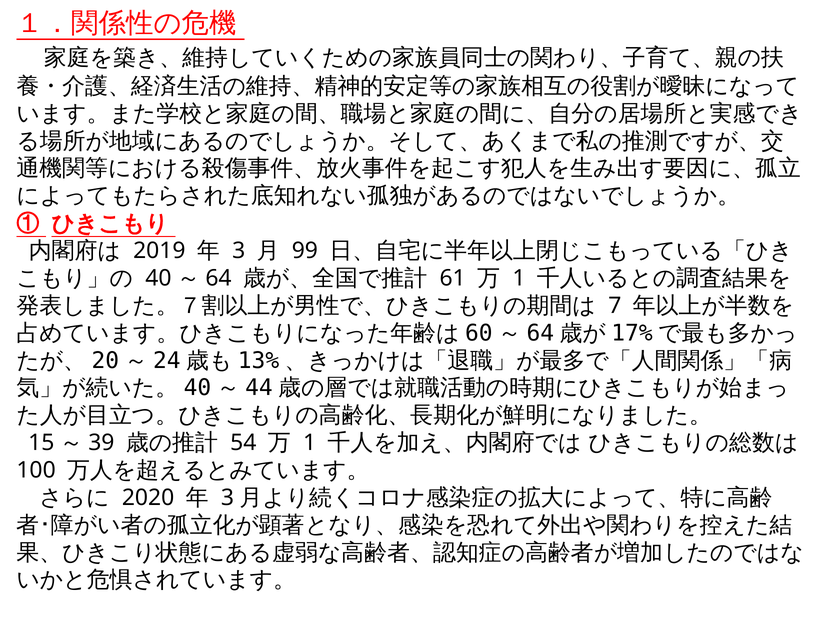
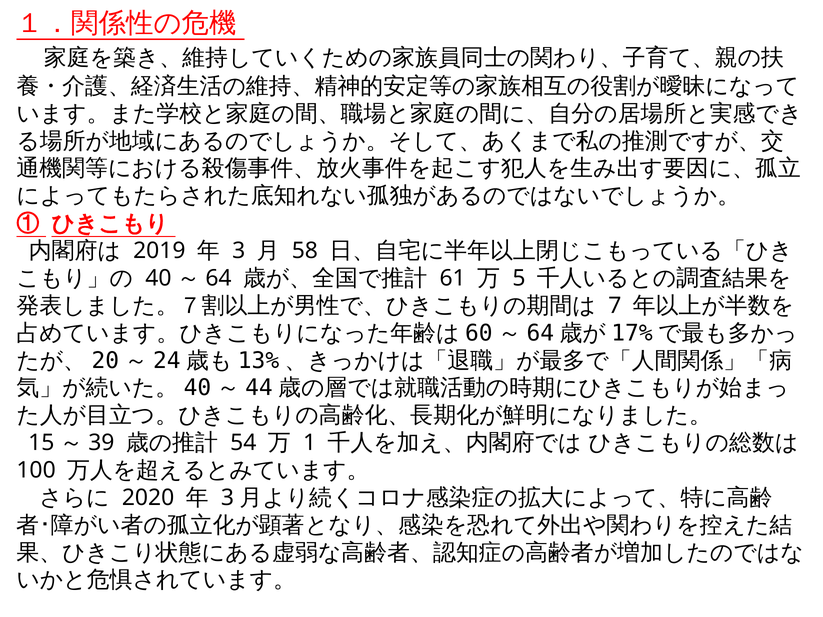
99: 99 -> 58
1 at (519, 278): 1 -> 5
